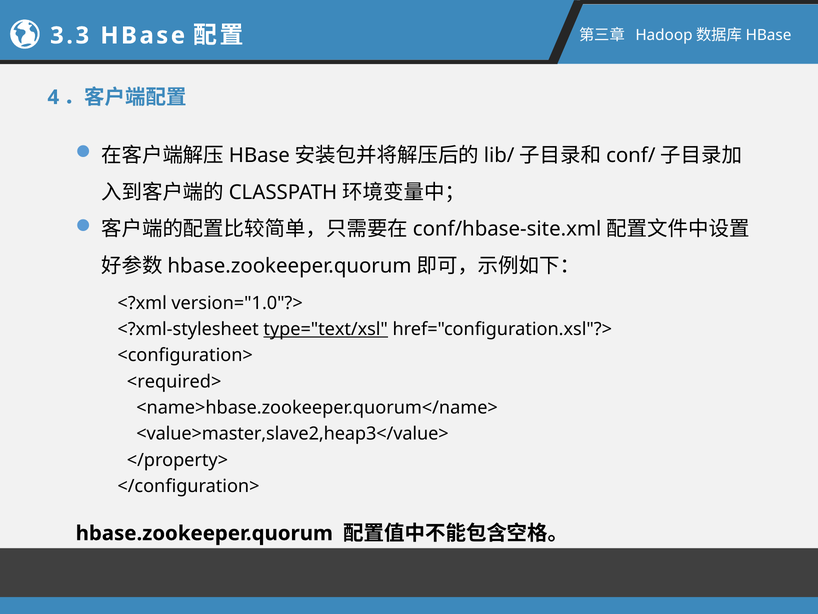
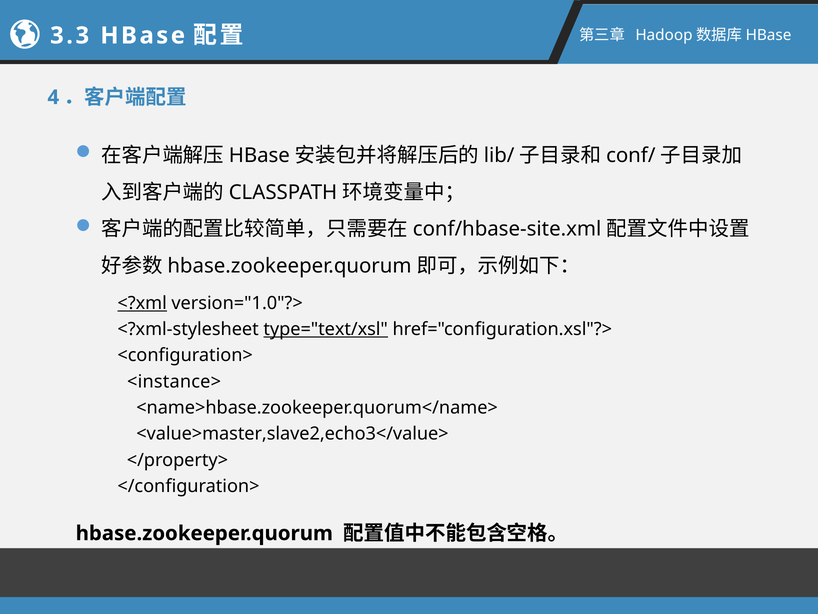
<?xml underline: none -> present
<required>: <required> -> <instance>
<value>master,slave2,heap3</value>: <value>master,slave2,heap3</value> -> <value>master,slave2,echo3</value>
